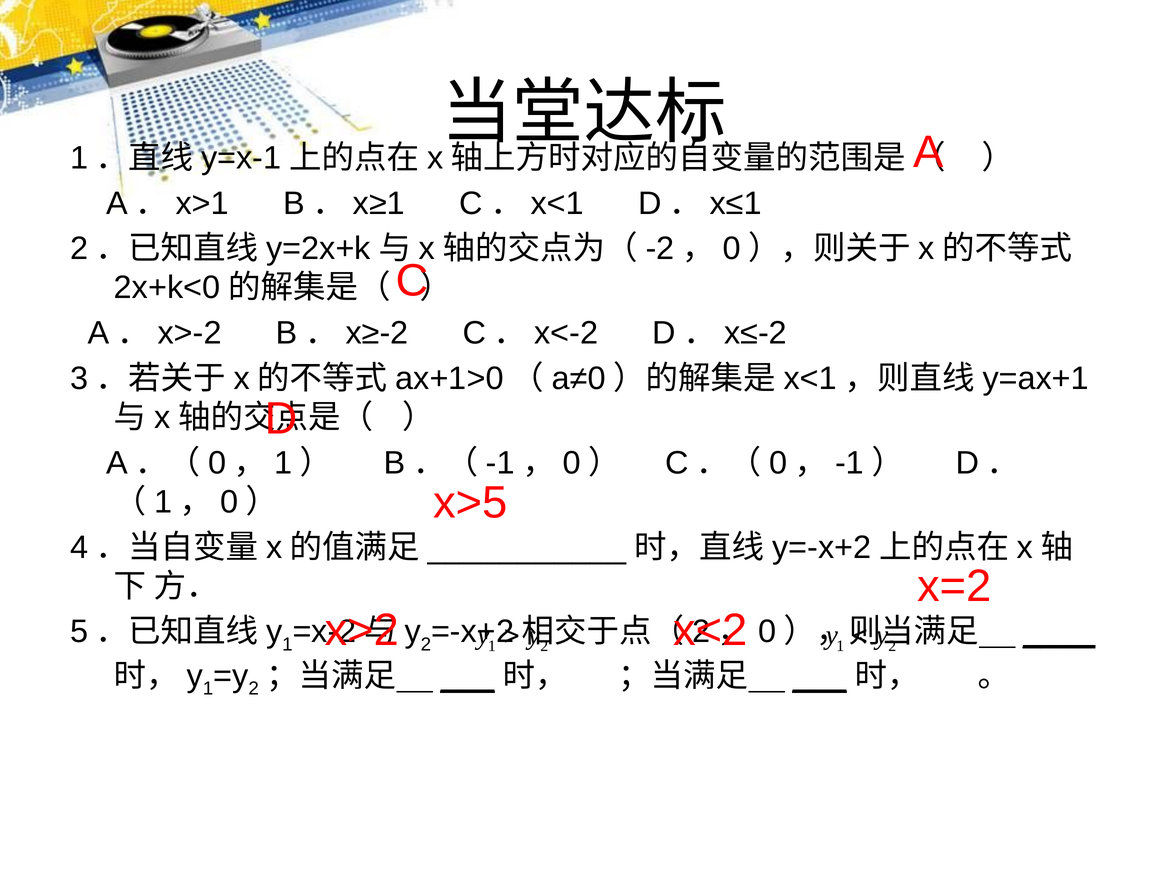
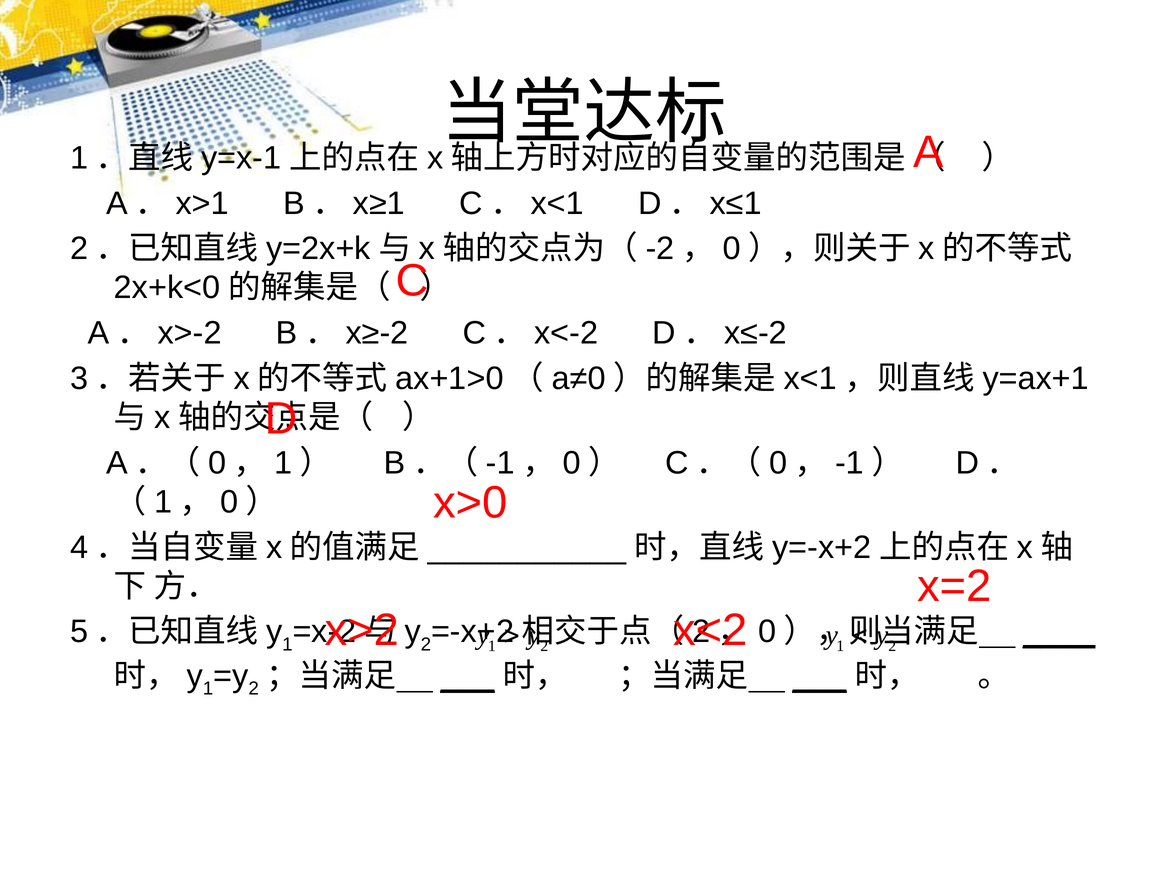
x>5: x>5 -> x>0
